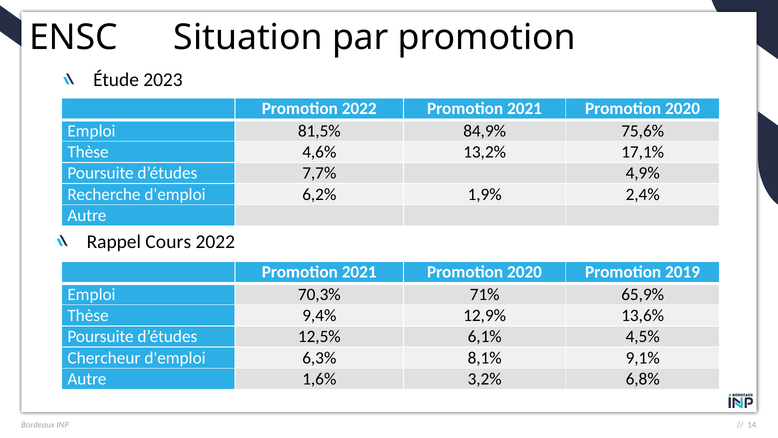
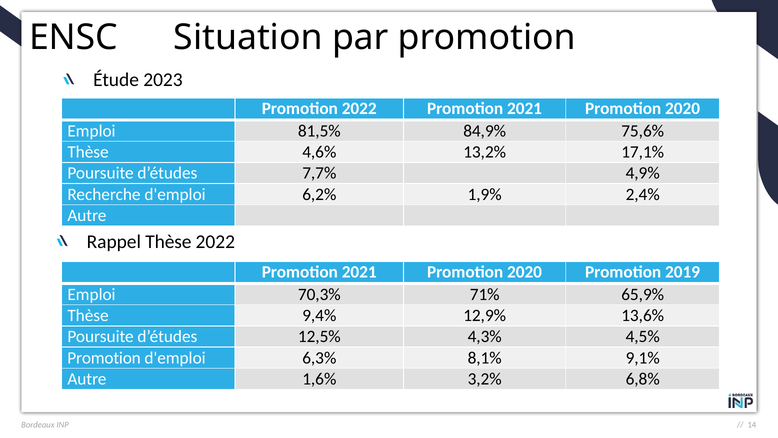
Rappel Cours: Cours -> Thèse
6,1%: 6,1% -> 4,3%
Chercheur at (104, 358): Chercheur -> Promotion
